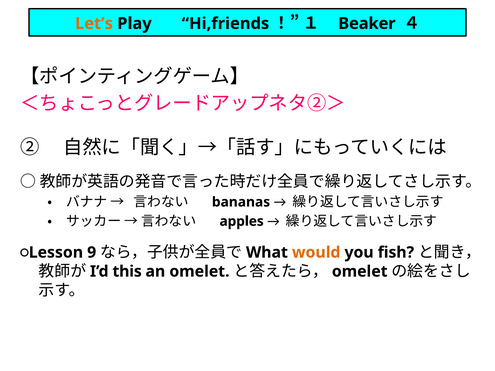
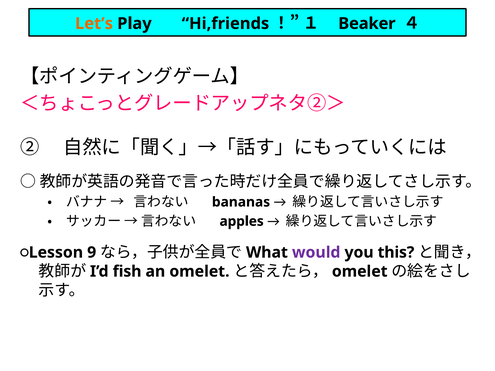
would colour: orange -> purple
fish: fish -> this
this: this -> fish
